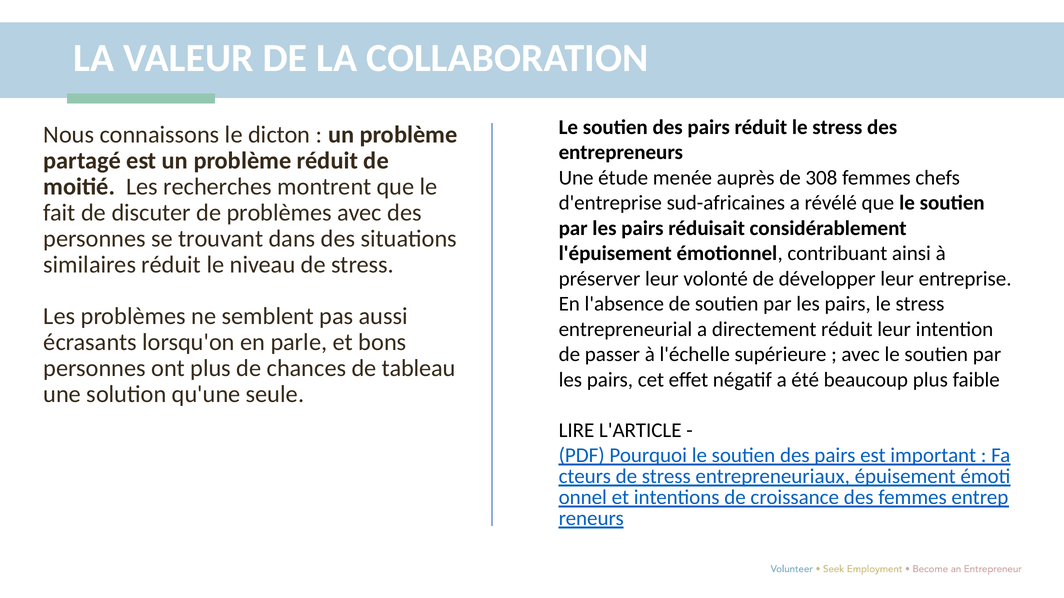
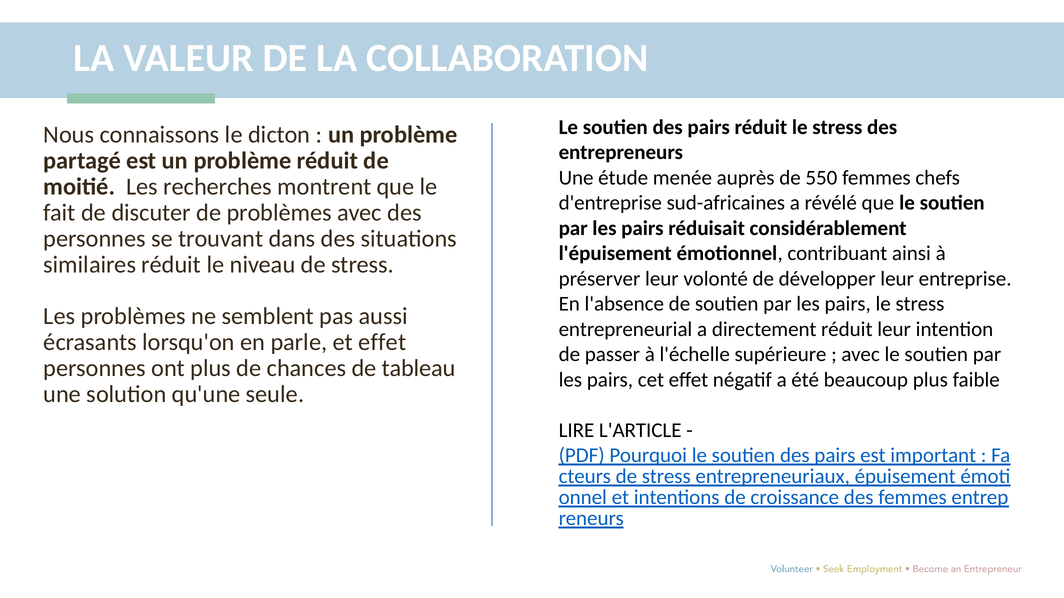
308: 308 -> 550
et bons: bons -> effet
